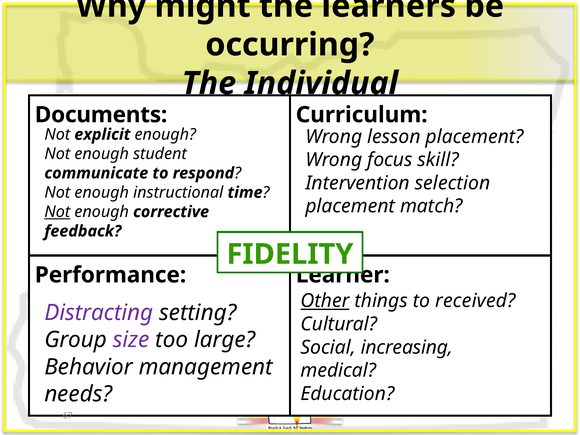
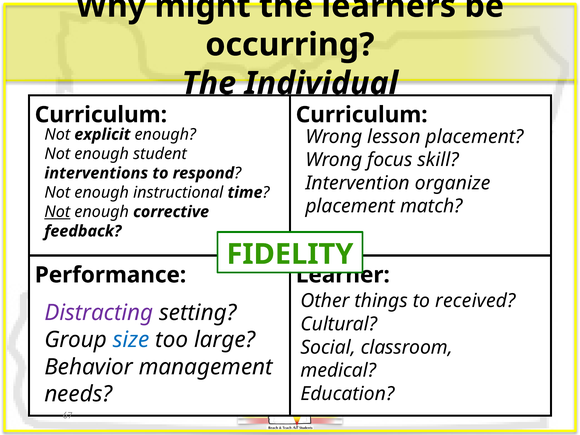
Documents at (101, 115): Documents -> Curriculum
communicate: communicate -> interventions
selection: selection -> organize
Other underline: present -> none
size colour: purple -> blue
increasing: increasing -> classroom
